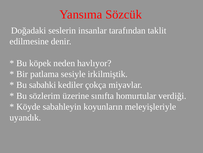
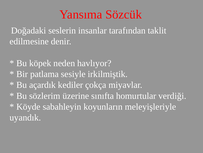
sabahki: sabahki -> açardık
